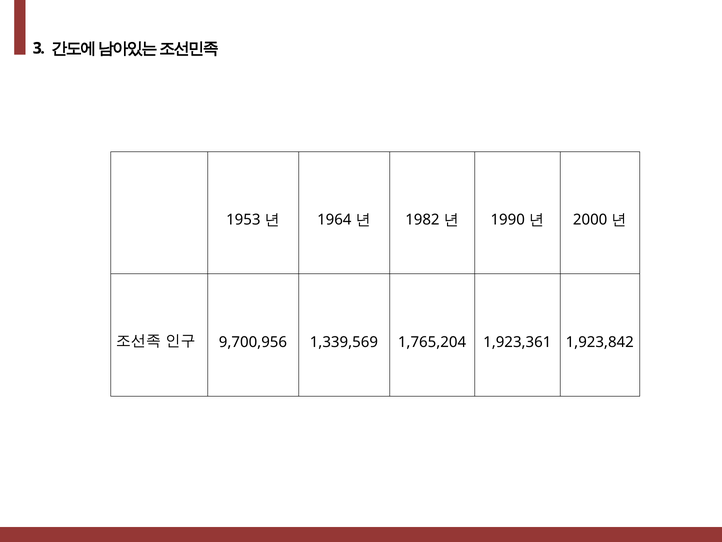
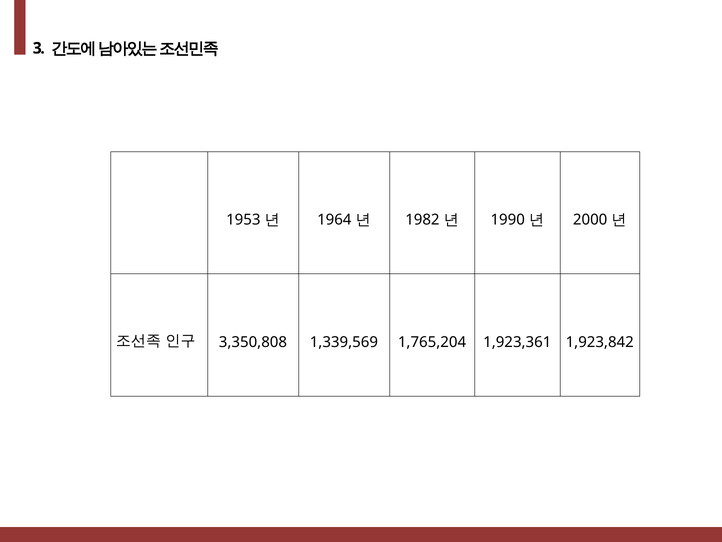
9,700,956: 9,700,956 -> 3,350,808
